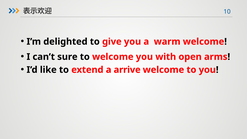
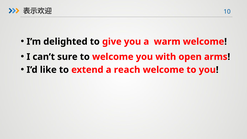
arrive: arrive -> reach
